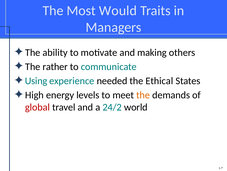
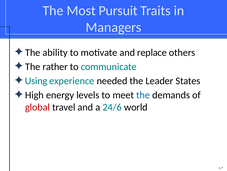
Would: Would -> Pursuit
making: making -> replace
Ethical: Ethical -> Leader
the at (143, 95) colour: orange -> blue
24/2: 24/2 -> 24/6
